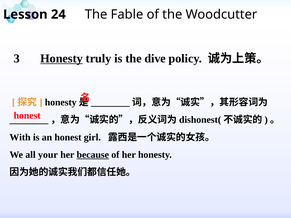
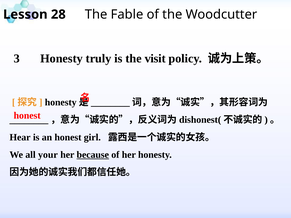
24: 24 -> 28
Honesty at (62, 59) underline: present -> none
dive: dive -> visit
With: With -> Hear
